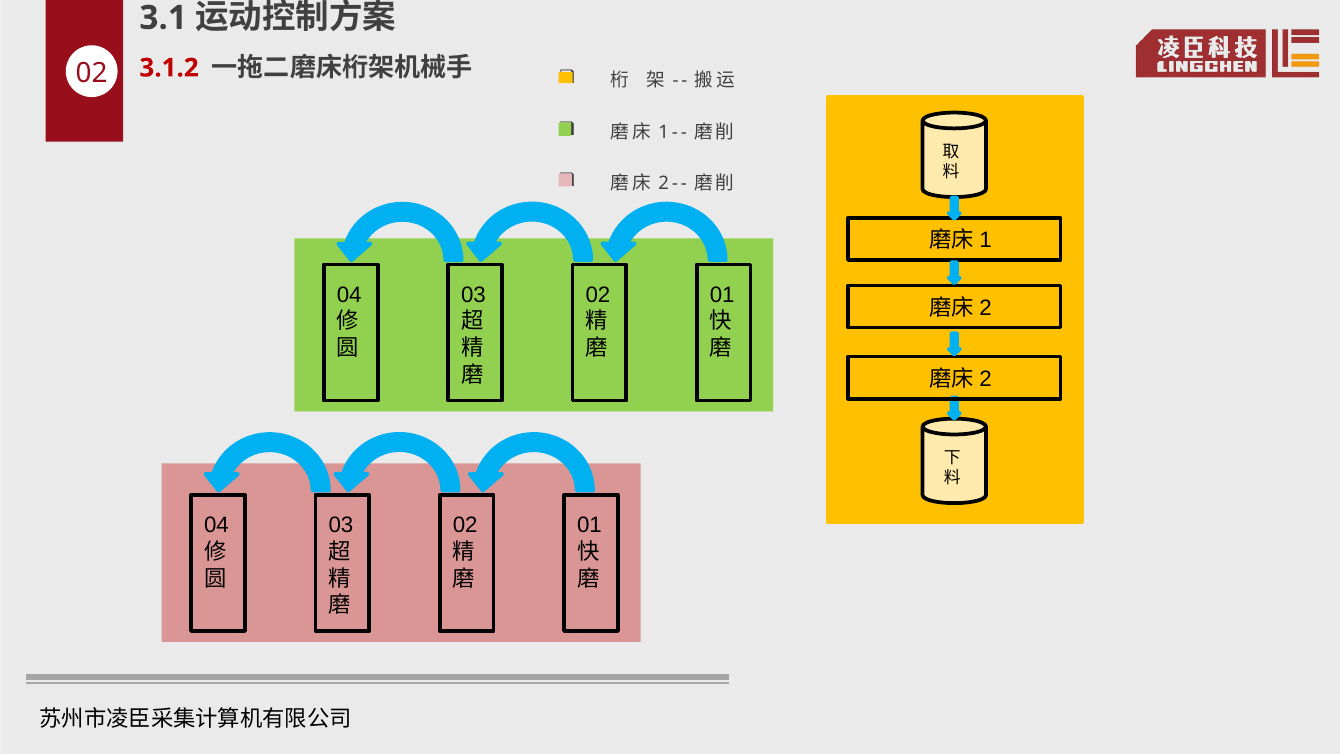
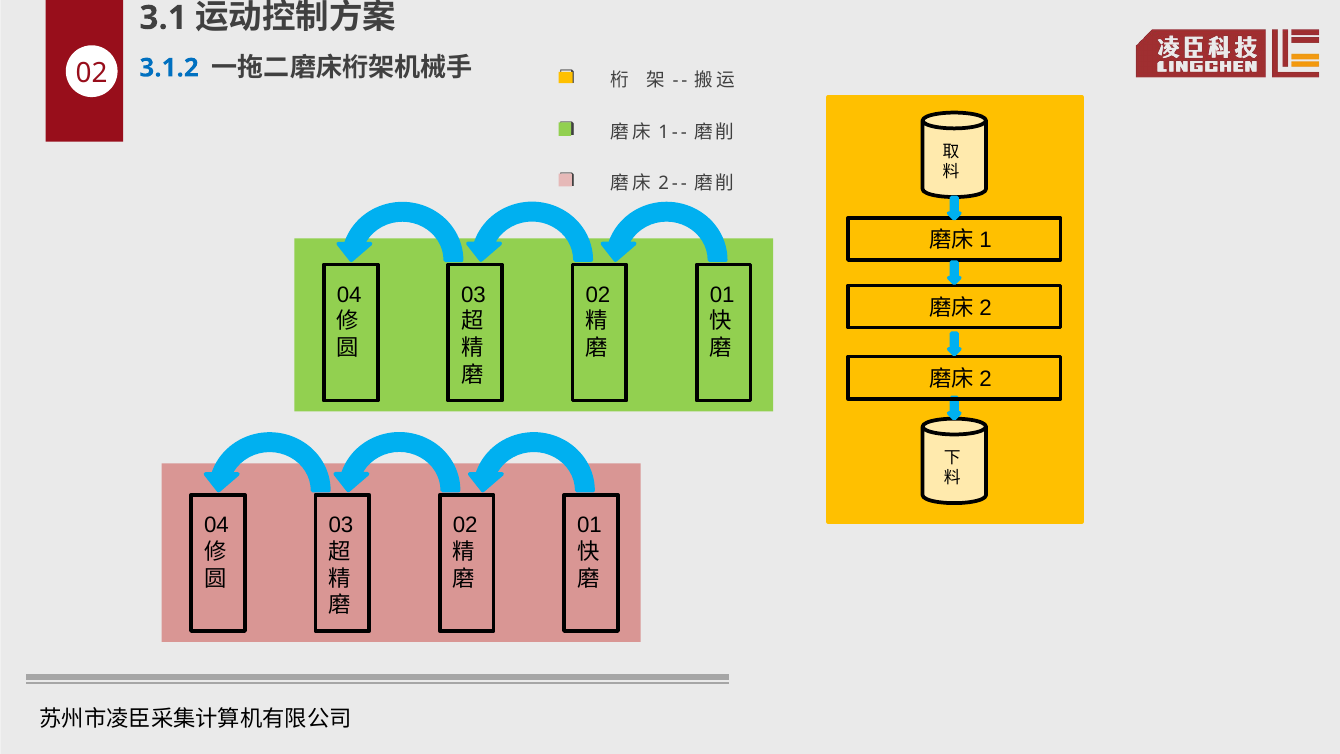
3.1.2 colour: red -> blue
